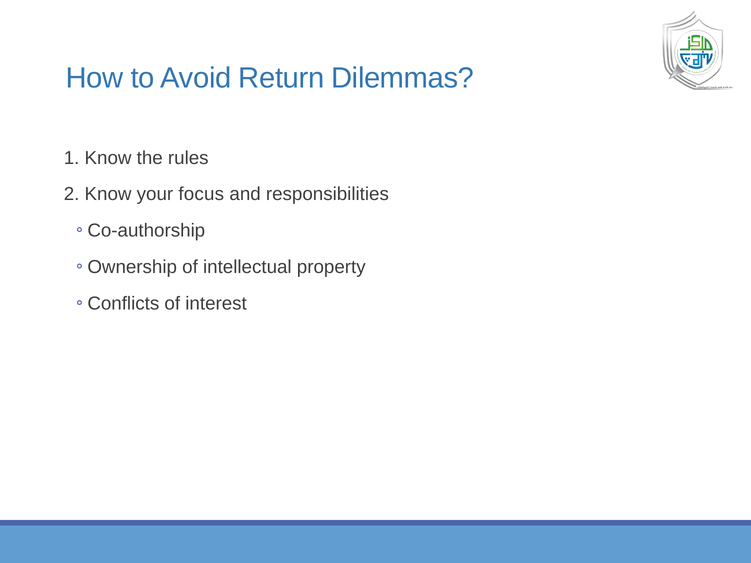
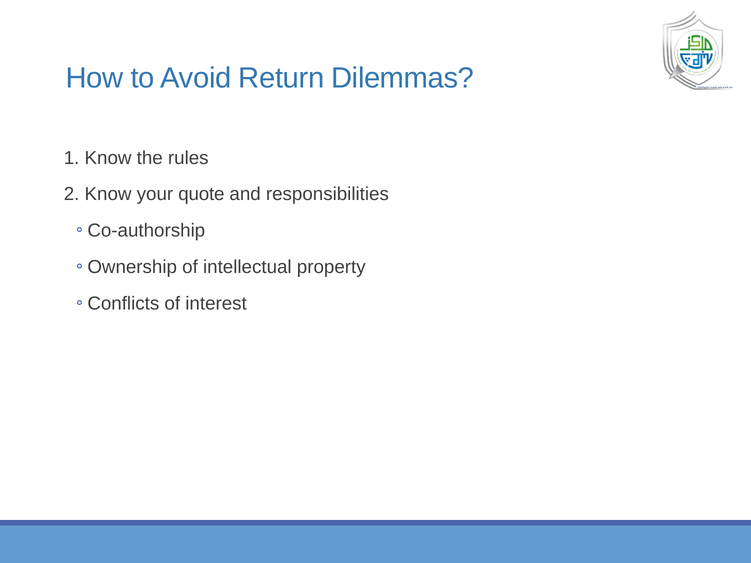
focus: focus -> quote
